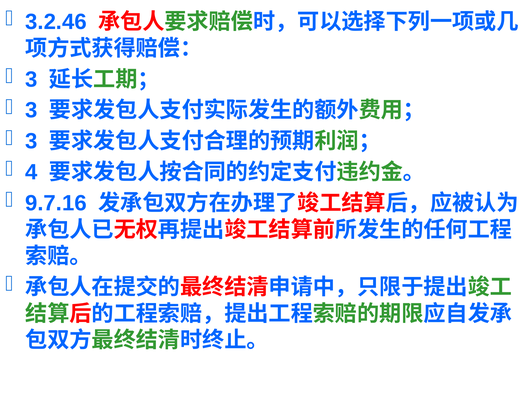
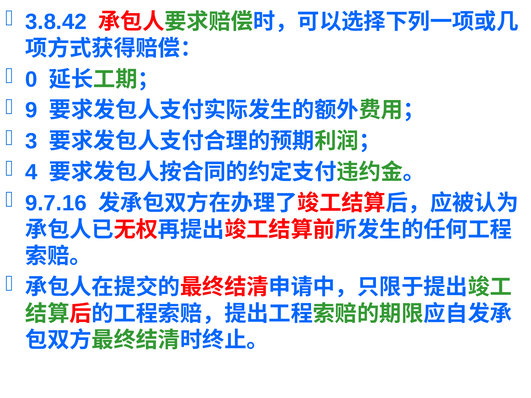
3.2.46: 3.2.46 -> 3.8.42
3 at (31, 79): 3 -> 0
3 at (31, 110): 3 -> 9
